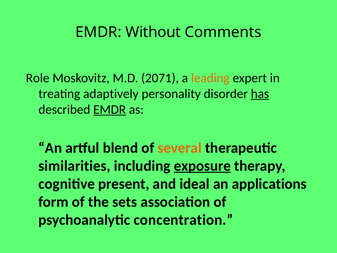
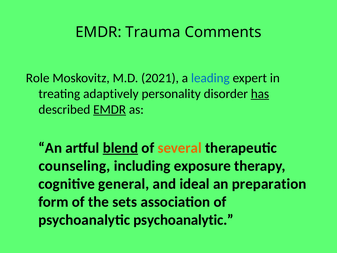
Without: Without -> Trauma
2071: 2071 -> 2021
leading colour: orange -> blue
blend underline: none -> present
similarities: similarities -> counseling
exposure underline: present -> none
present: present -> general
applications: applications -> preparation
psychoanalytic concentration: concentration -> psychoanalytic
